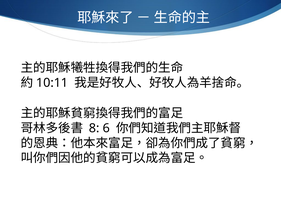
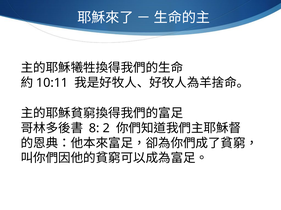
6: 6 -> 2
